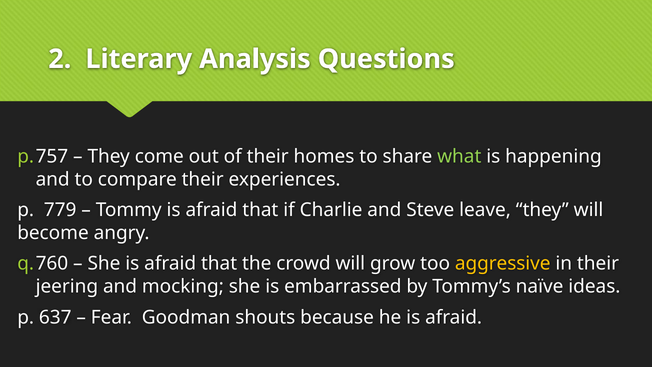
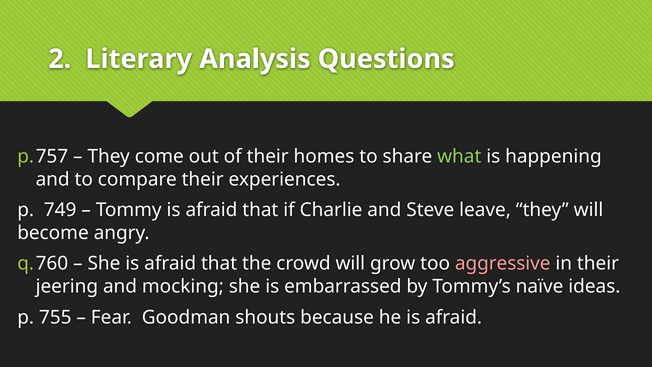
779: 779 -> 749
aggressive colour: yellow -> pink
637: 637 -> 755
